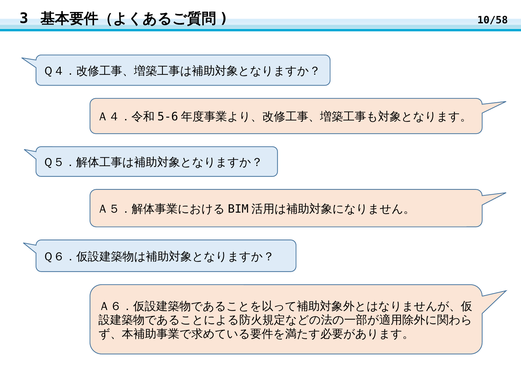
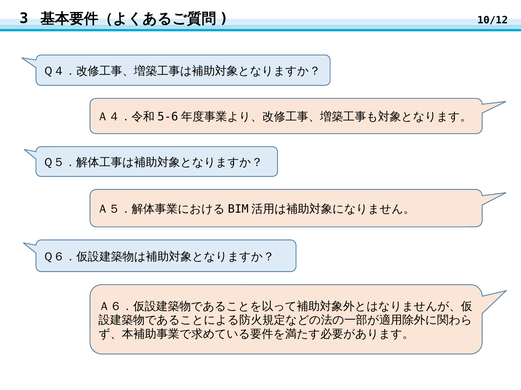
10/58: 10/58 -> 10/12
